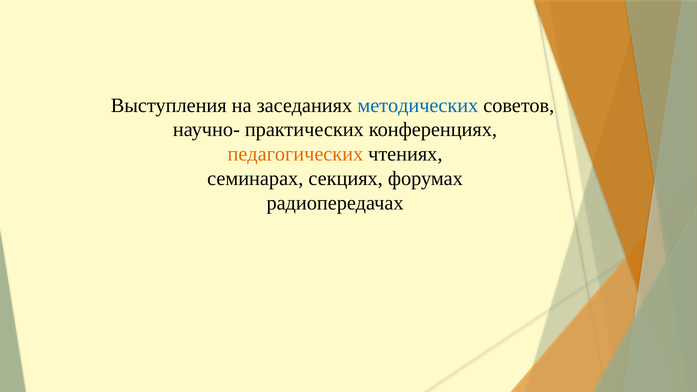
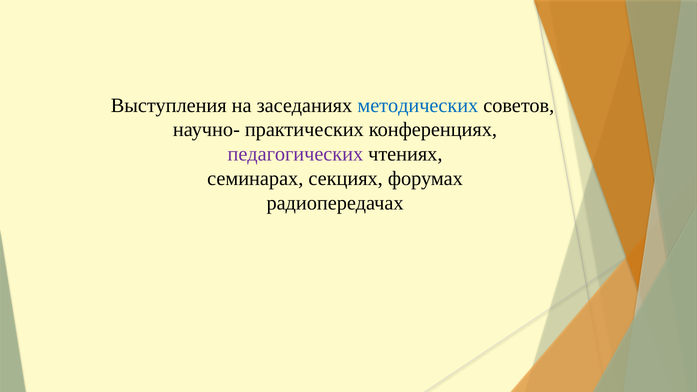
педагогических colour: orange -> purple
